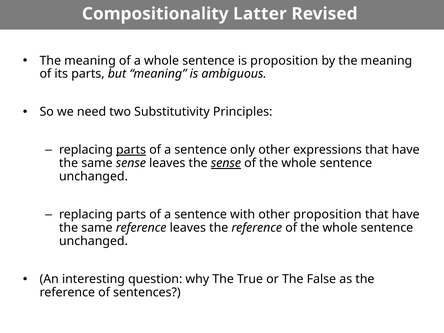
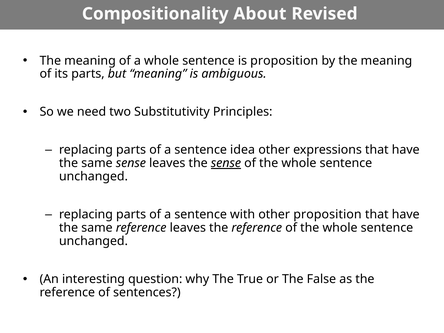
Latter: Latter -> About
parts at (131, 150) underline: present -> none
only: only -> idea
